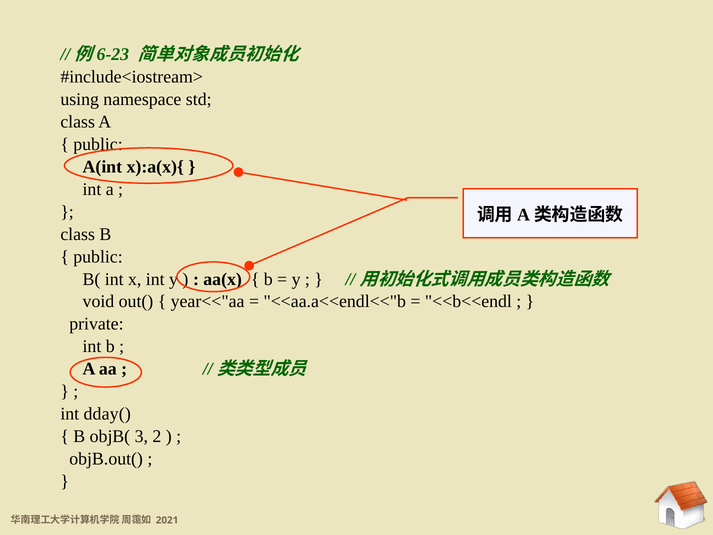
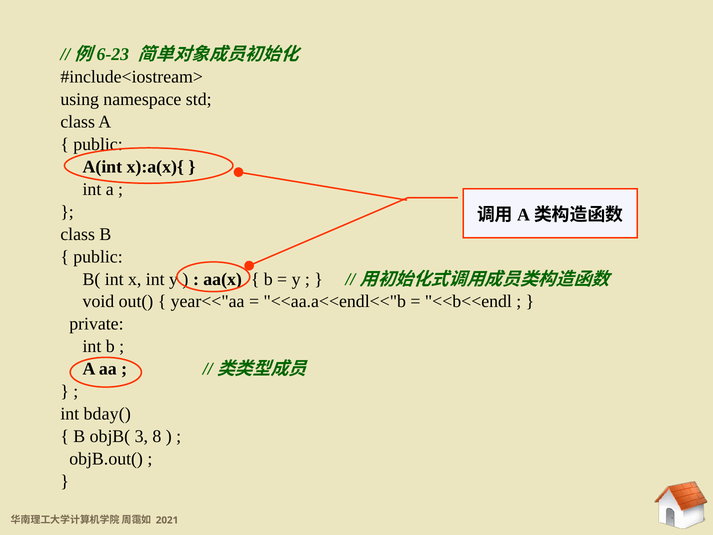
dday(: dday( -> bday(
2: 2 -> 8
